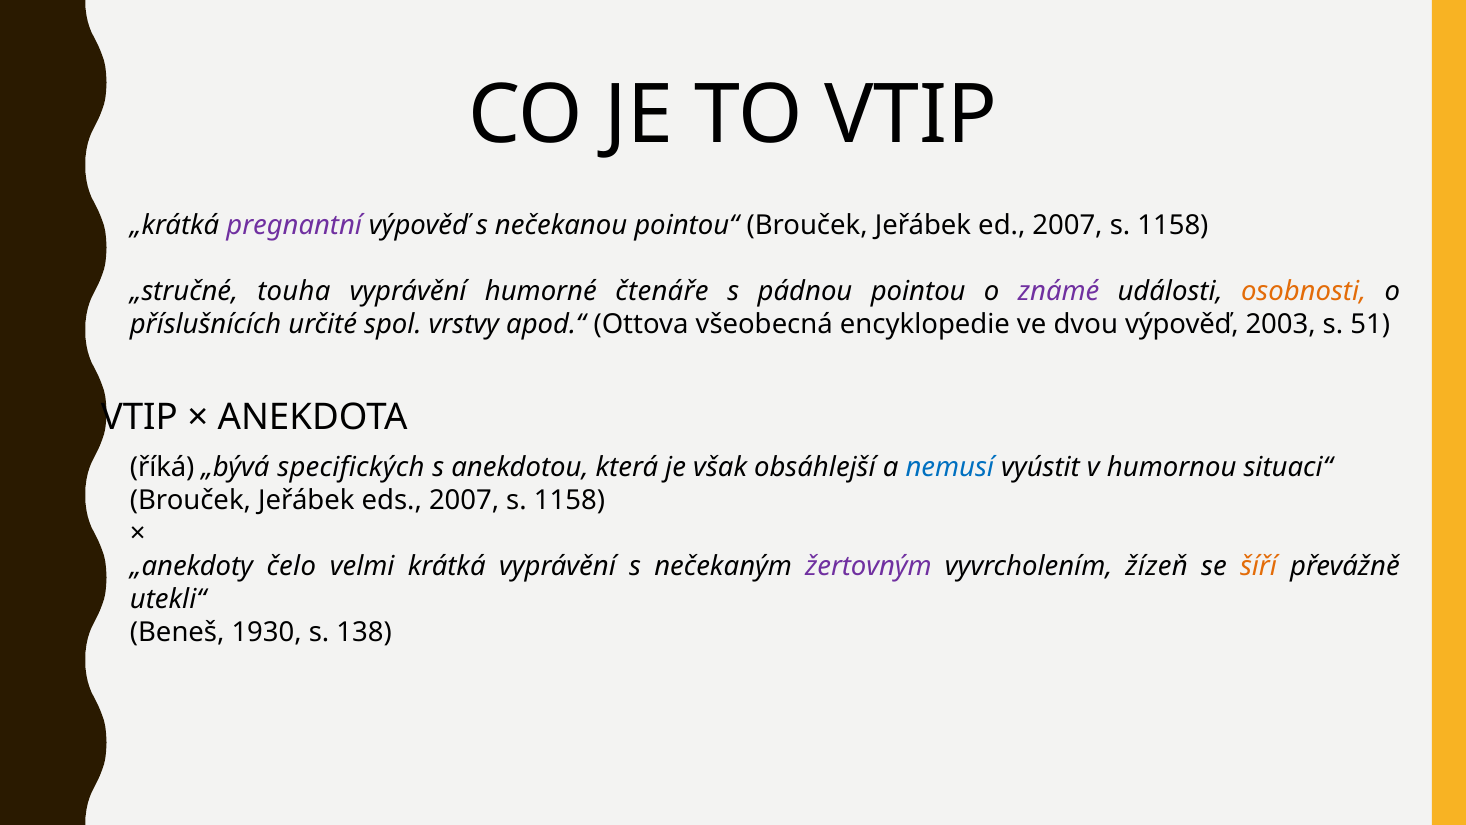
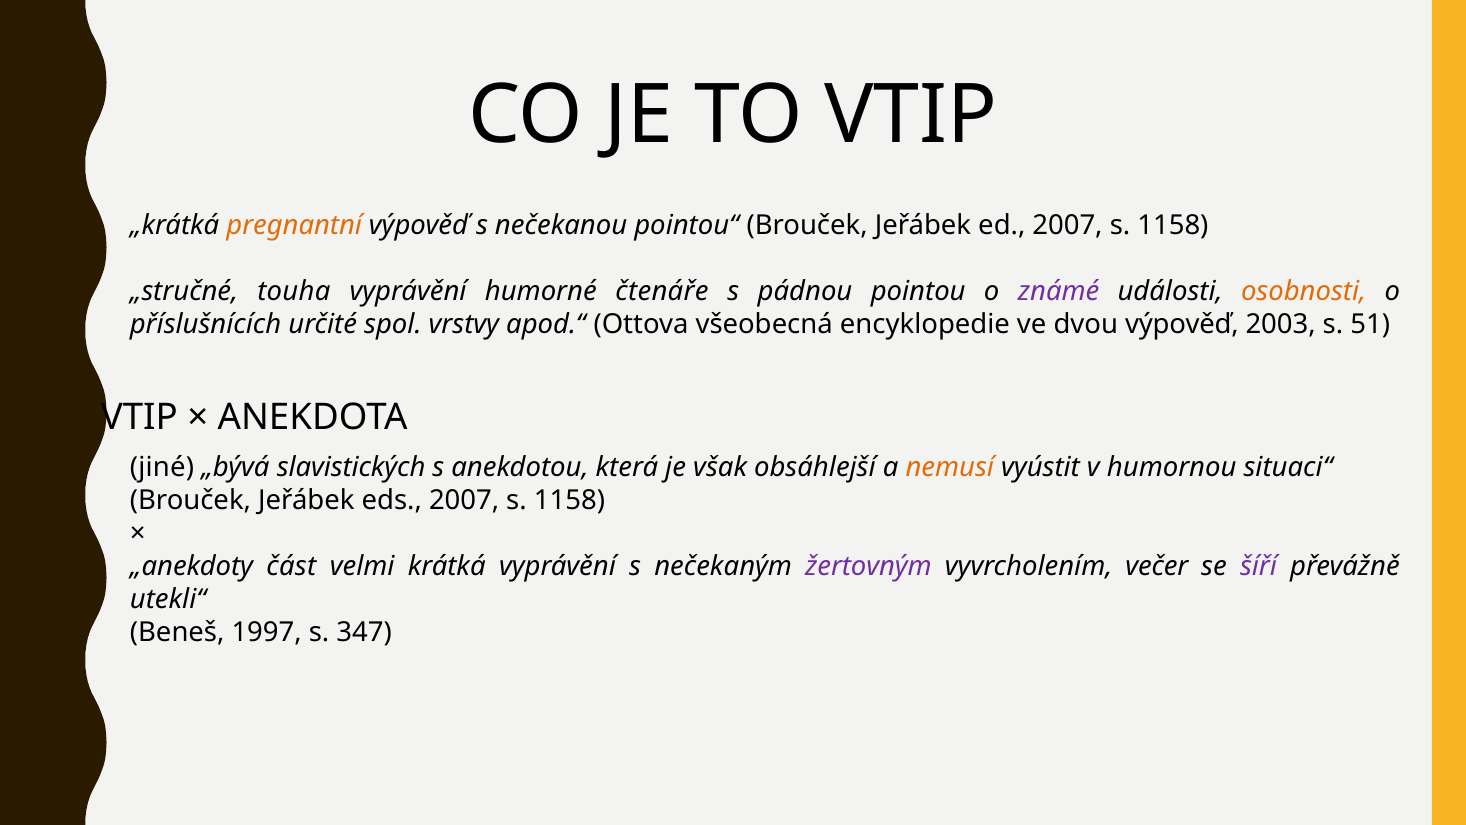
pregnantní colour: purple -> orange
říká: říká -> jiné
specifických: specifických -> slavistických
nemusí colour: blue -> orange
čelo: čelo -> část
žízeň: žízeň -> večer
šíří colour: orange -> purple
1930: 1930 -> 1997
138: 138 -> 347
